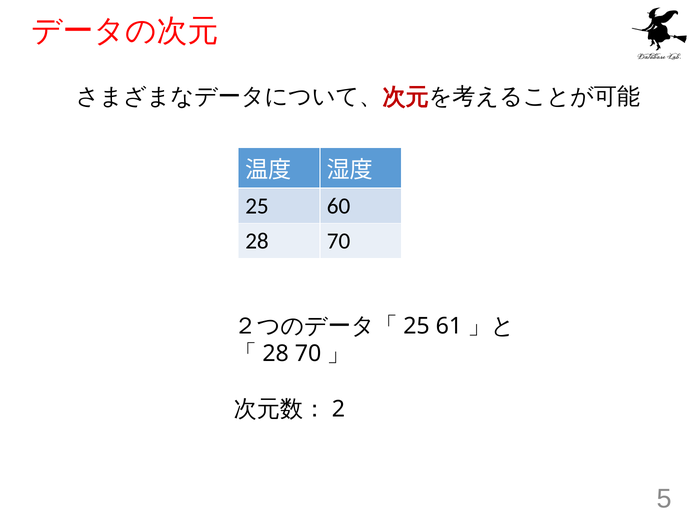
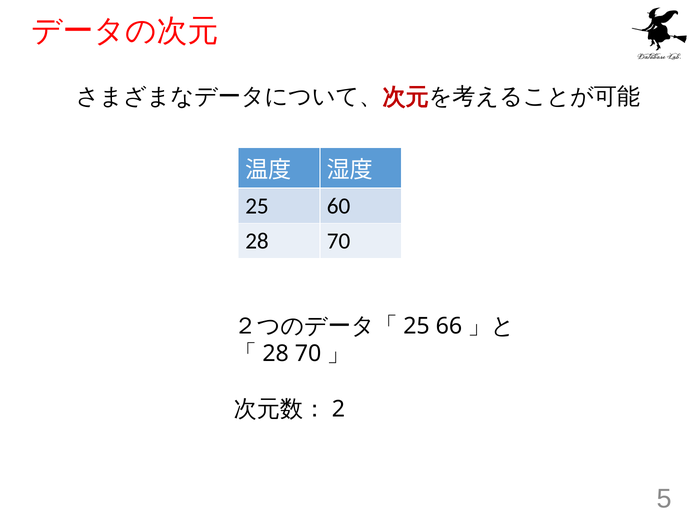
61: 61 -> 66
